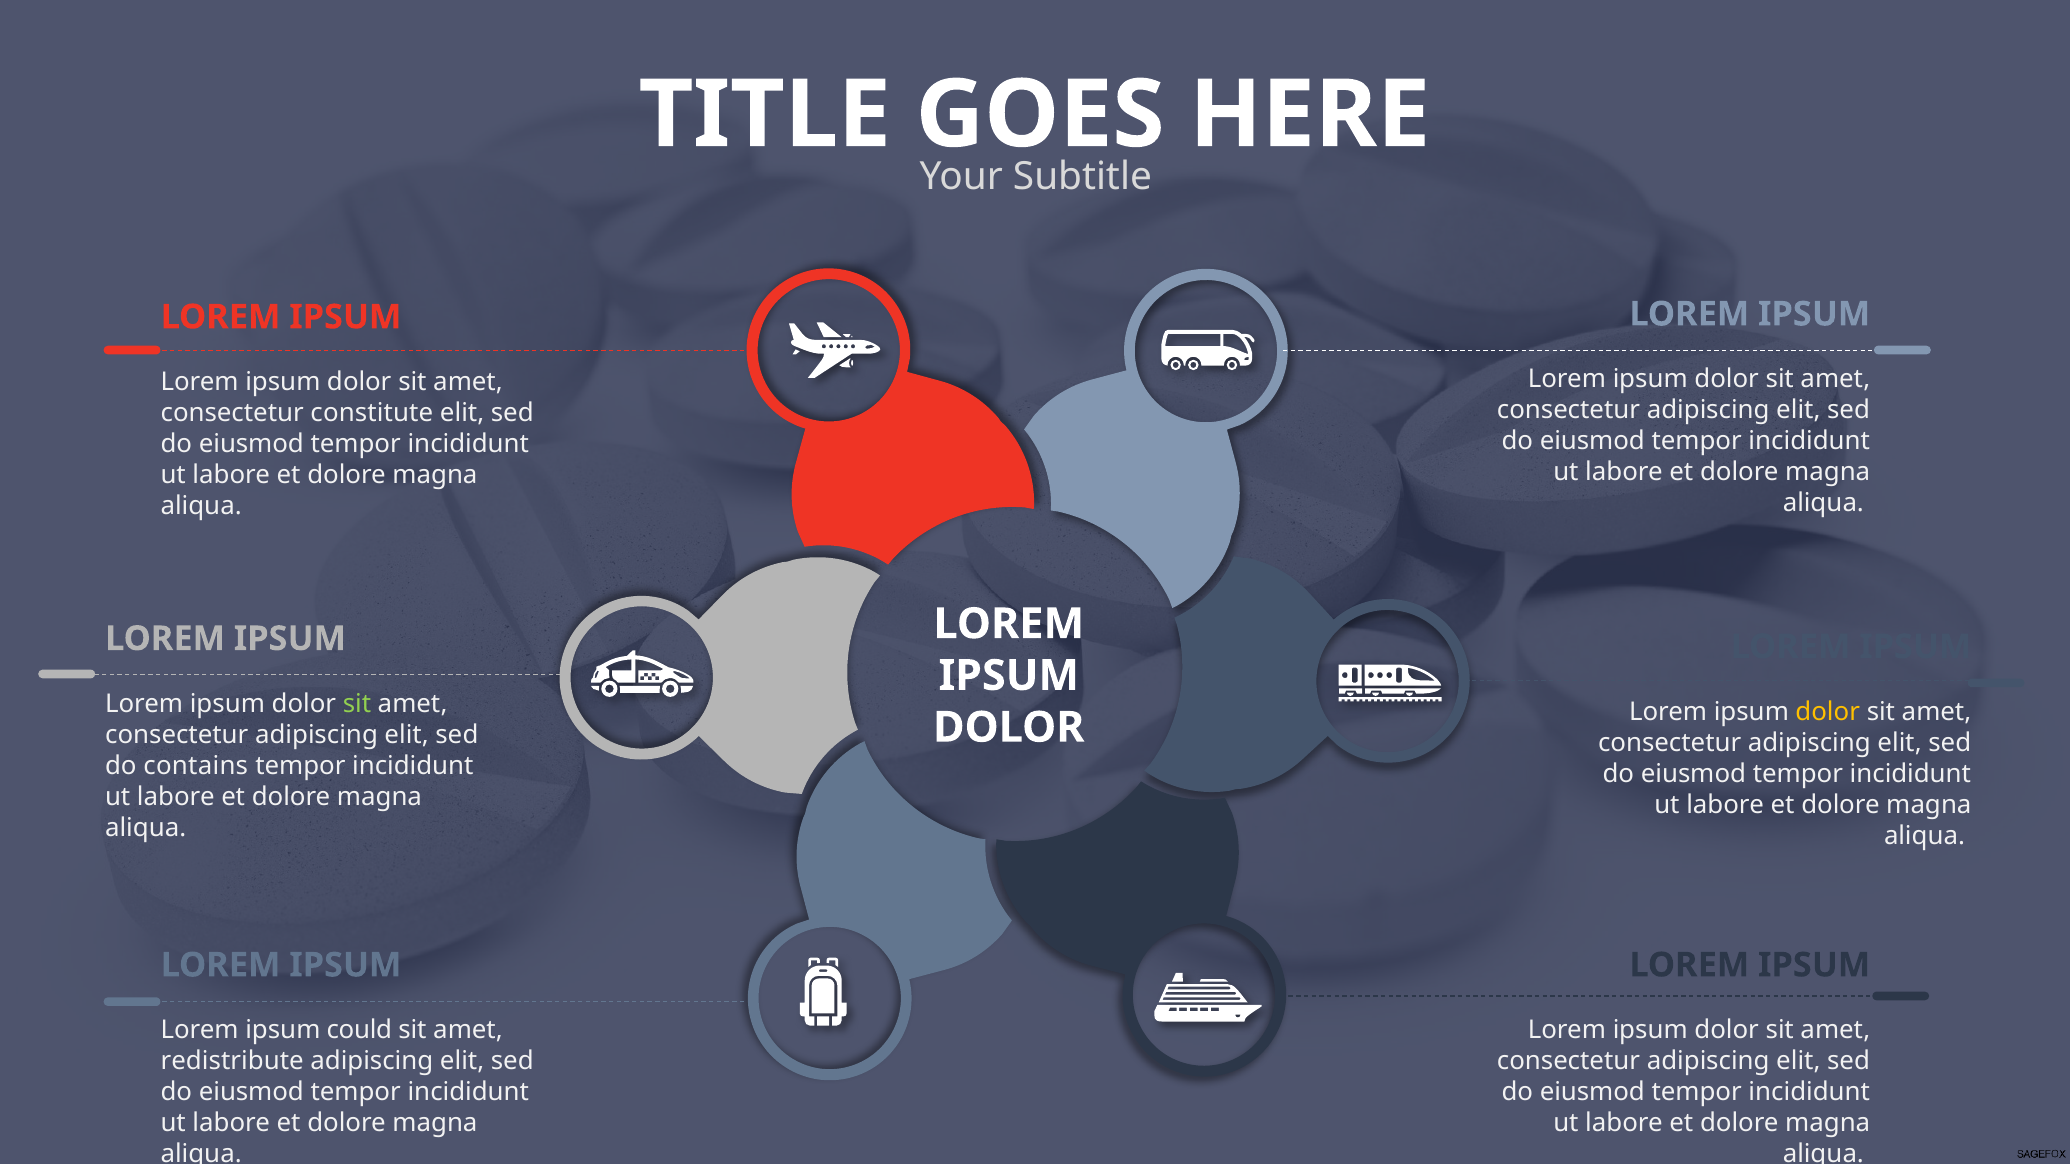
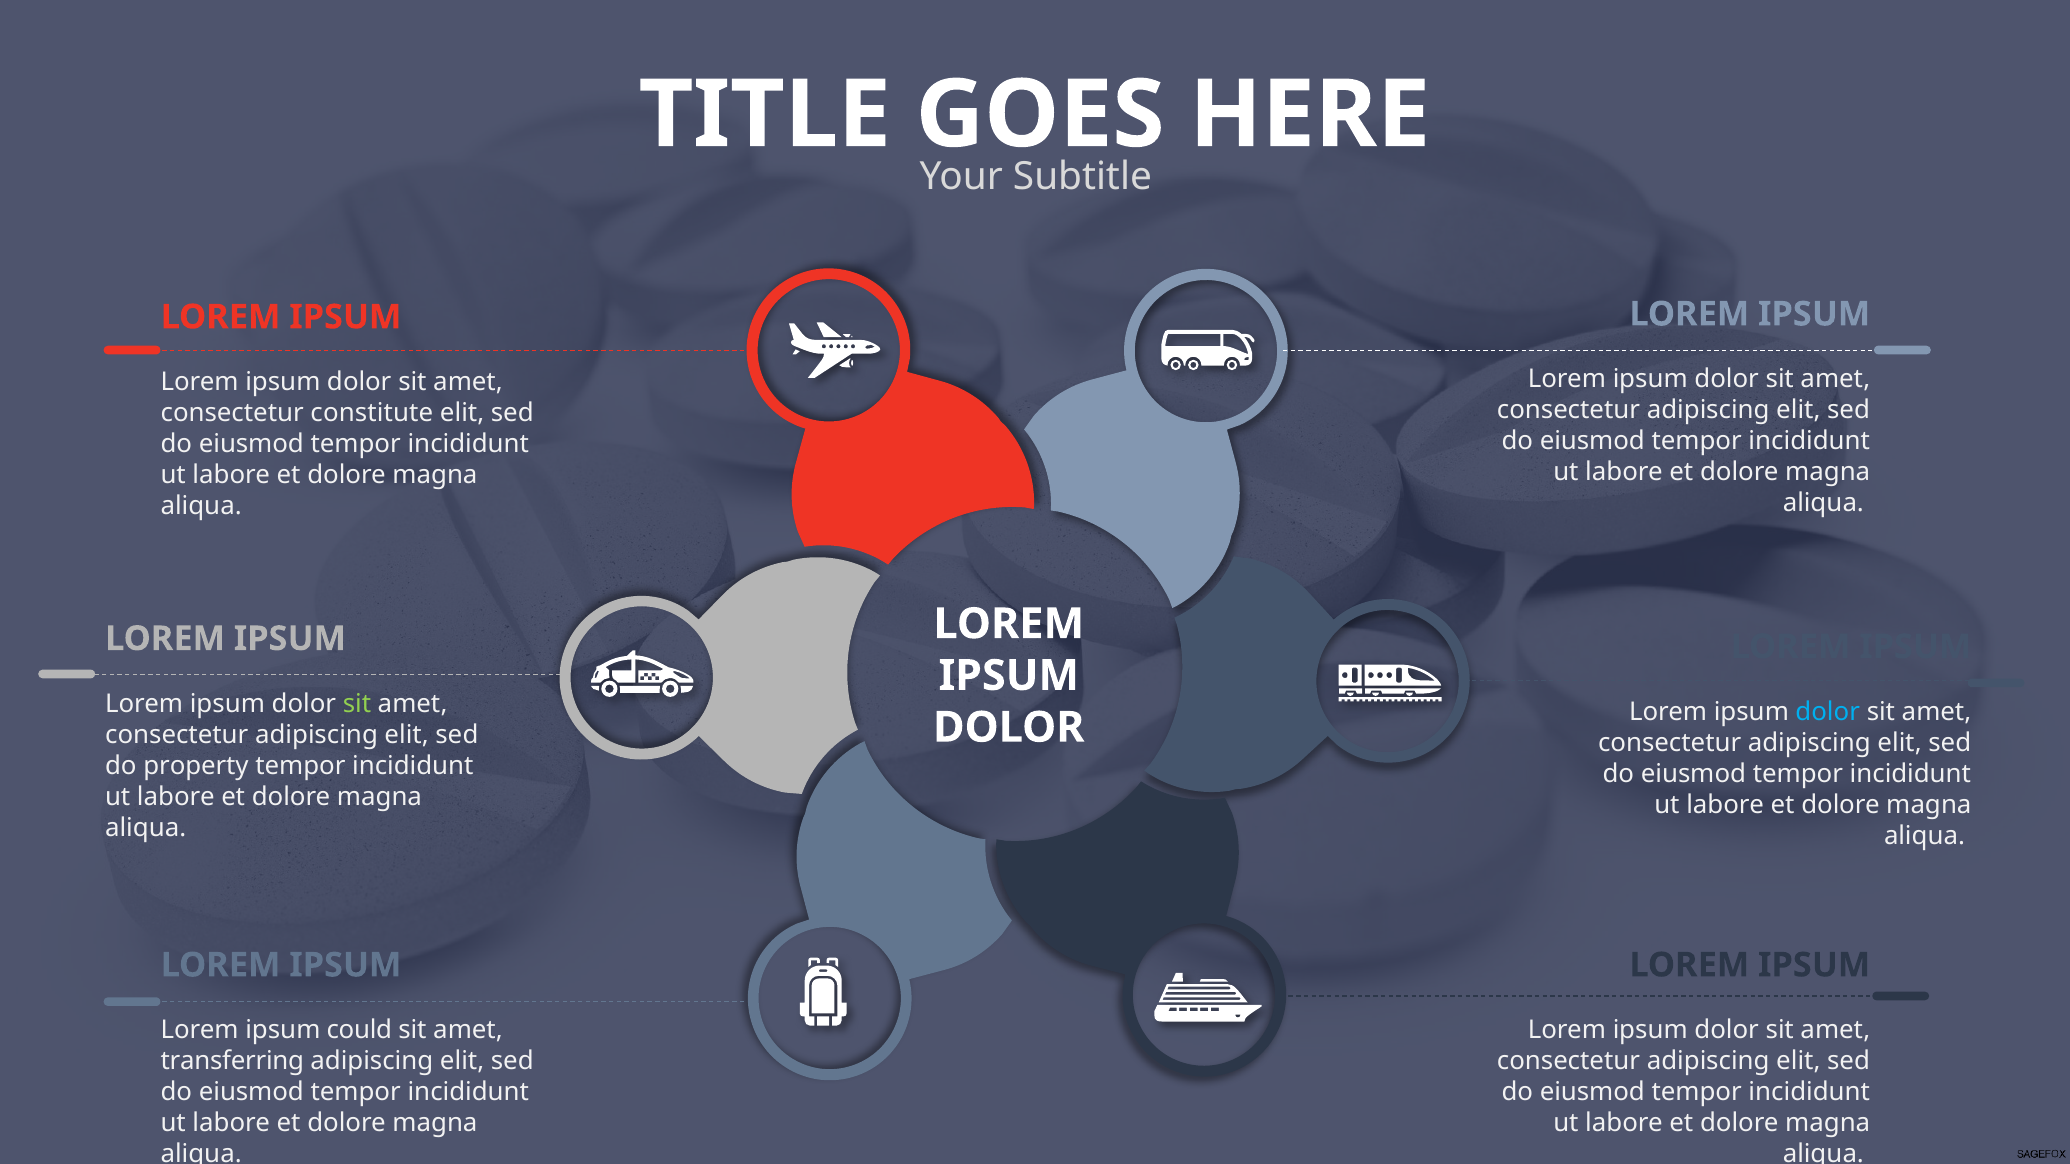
dolor at (1828, 712) colour: yellow -> light blue
contains: contains -> property
redistribute: redistribute -> transferring
